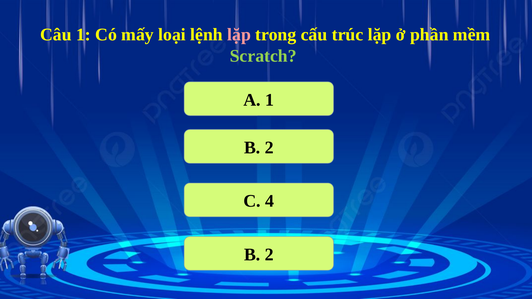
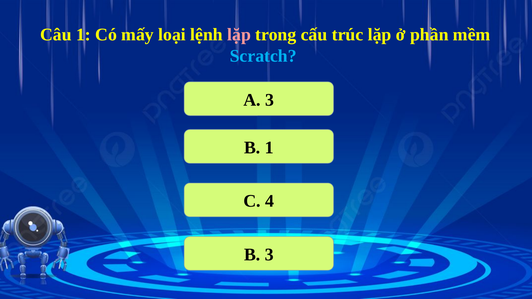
Scratch colour: light green -> light blue
A 1: 1 -> 3
2 at (269, 148): 2 -> 1
2 at (269, 255): 2 -> 3
